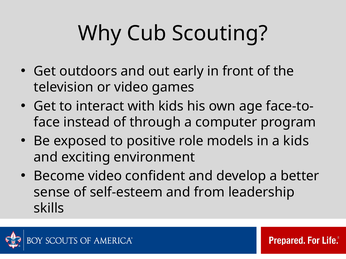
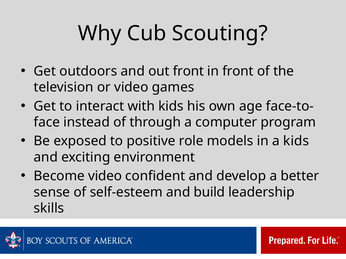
out early: early -> front
from: from -> build
